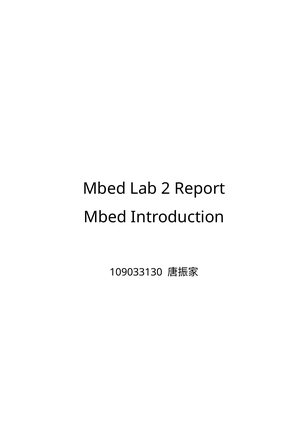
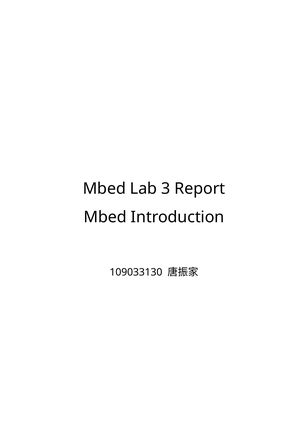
2: 2 -> 3
